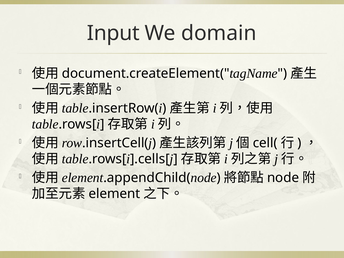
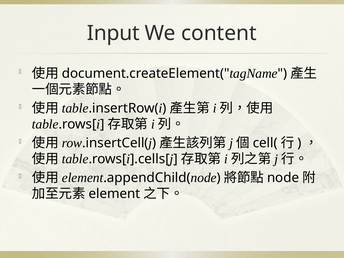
domain: domain -> content
